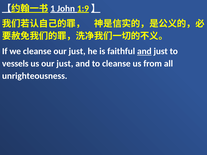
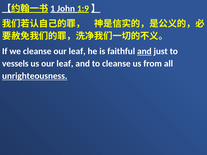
just at (77, 51): just -> leaf
us our just: just -> leaf
unrighteousness underline: none -> present
